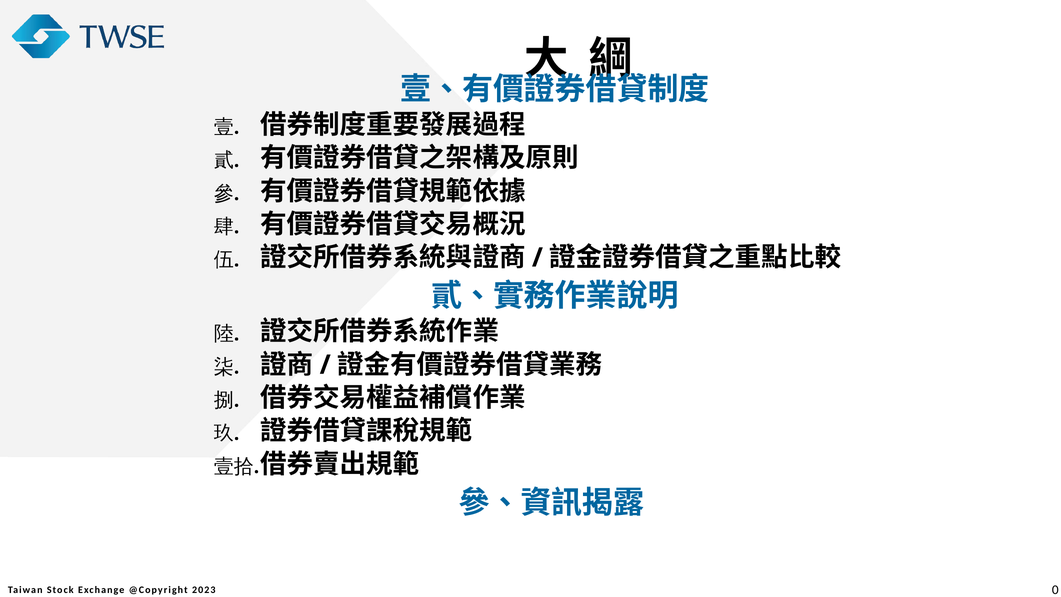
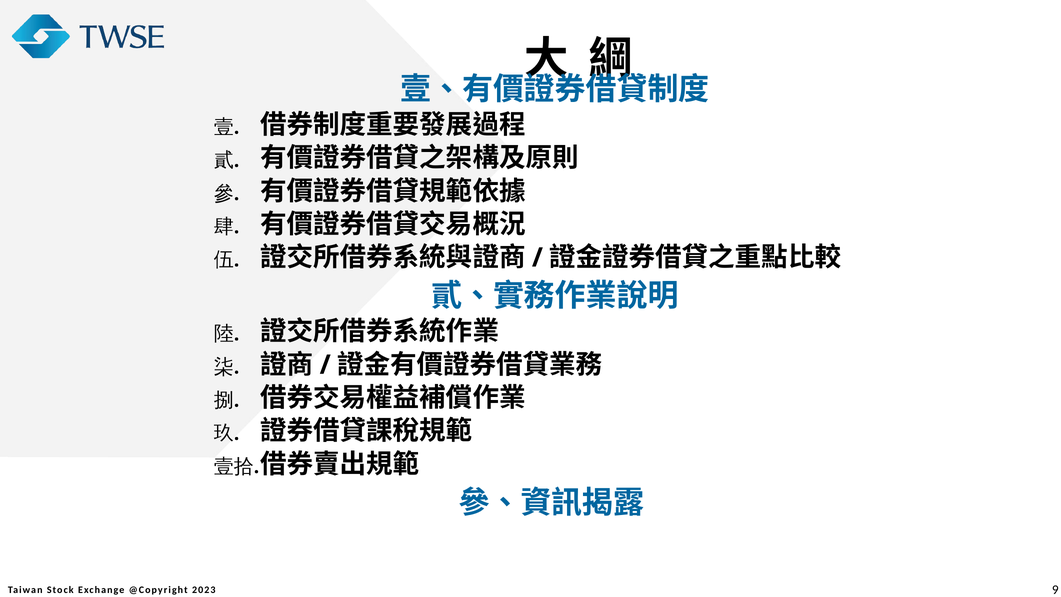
0: 0 -> 9
